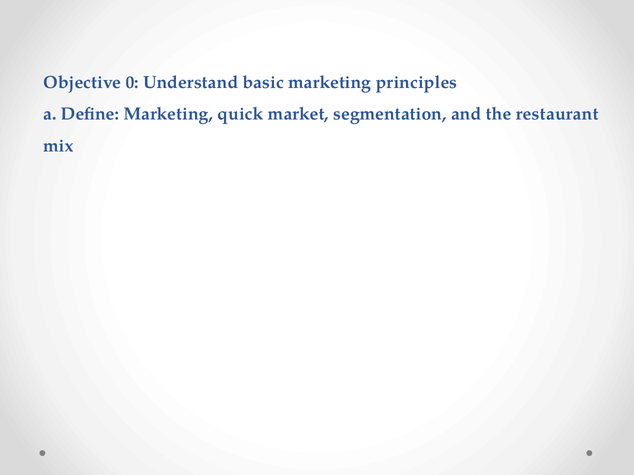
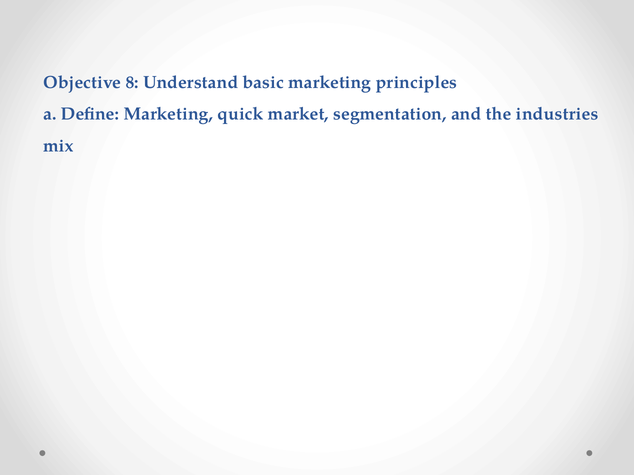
0: 0 -> 8
restaurant: restaurant -> industries
